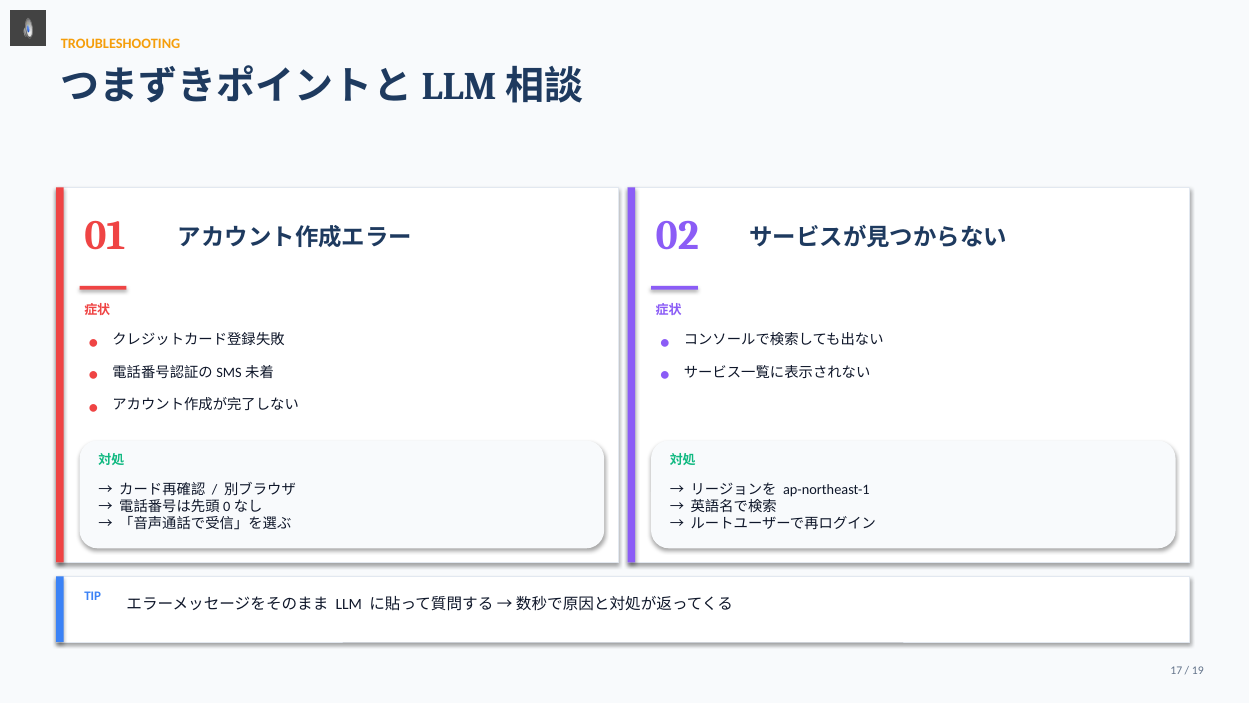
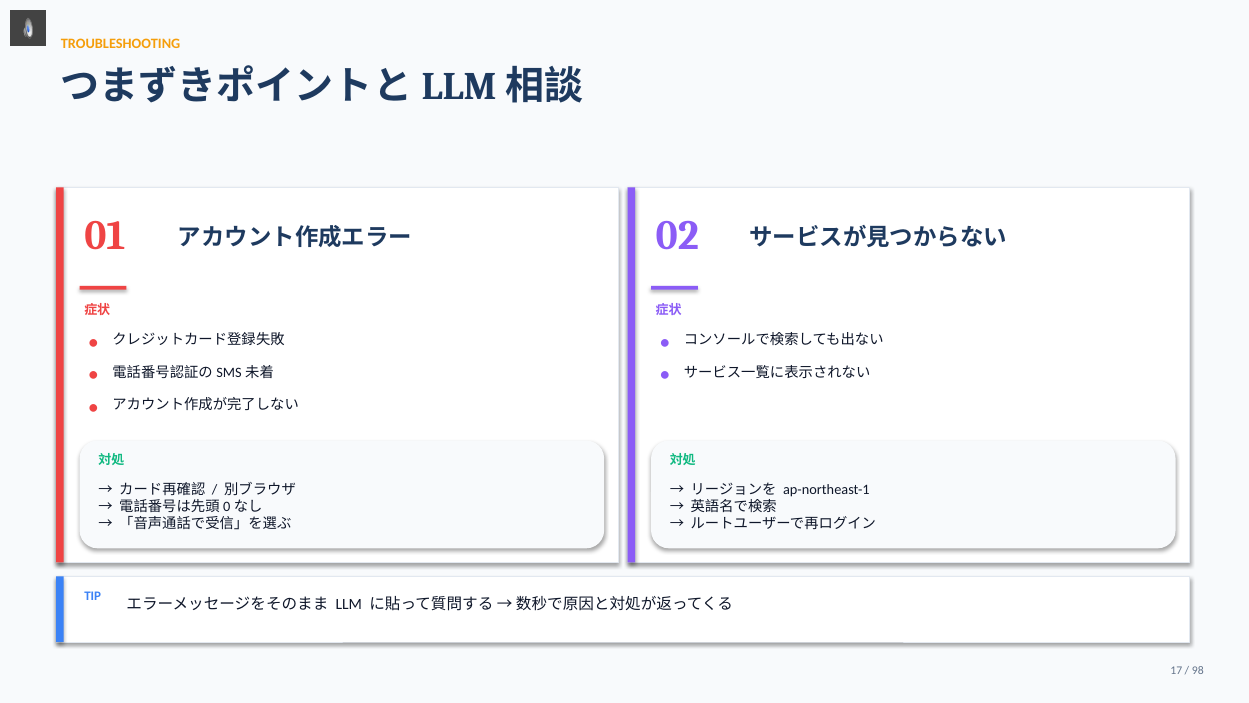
19: 19 -> 98
